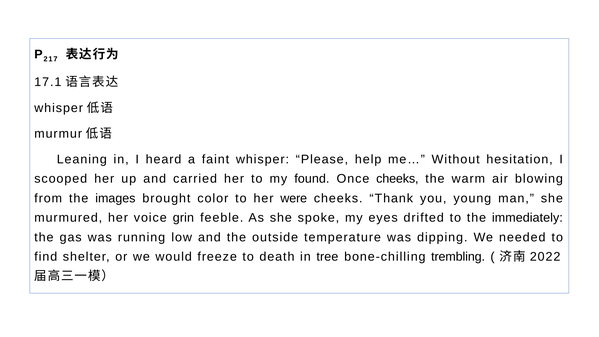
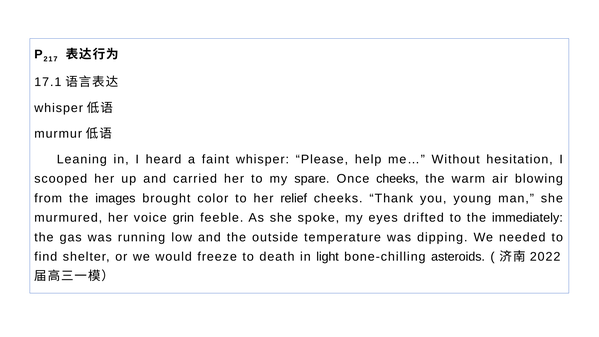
found: found -> spare
were: were -> relief
tree: tree -> light
trembling: trembling -> asteroids
